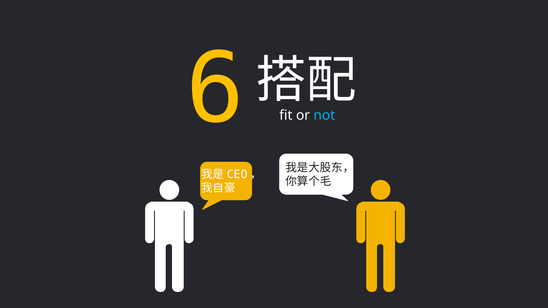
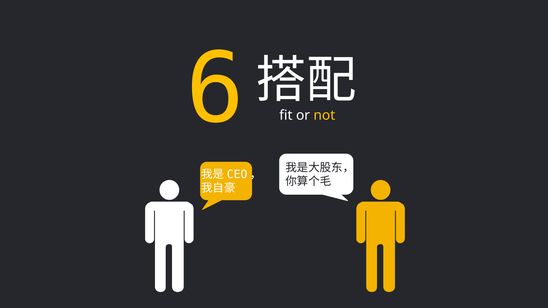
not colour: light blue -> yellow
